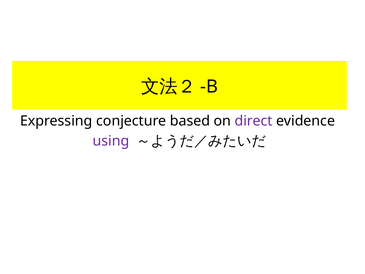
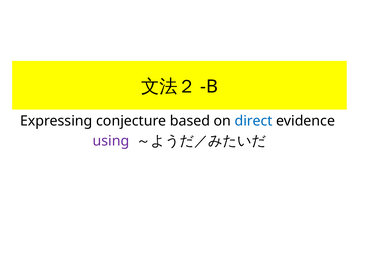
direct colour: purple -> blue
